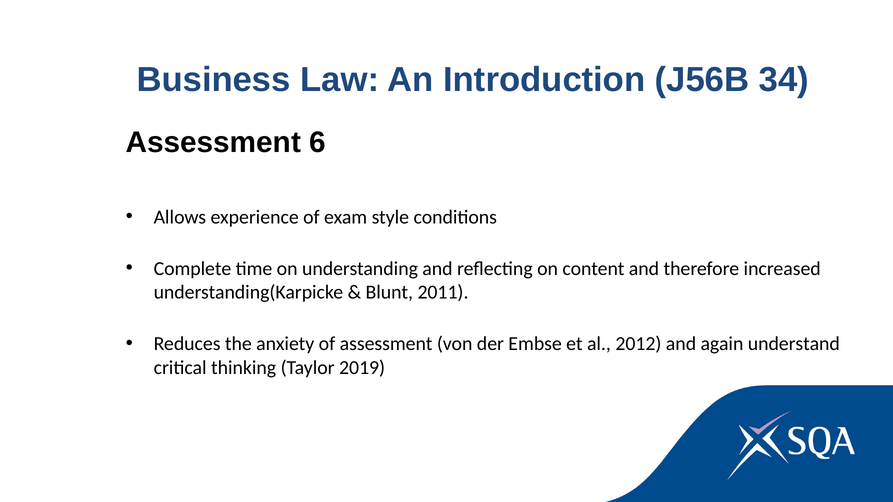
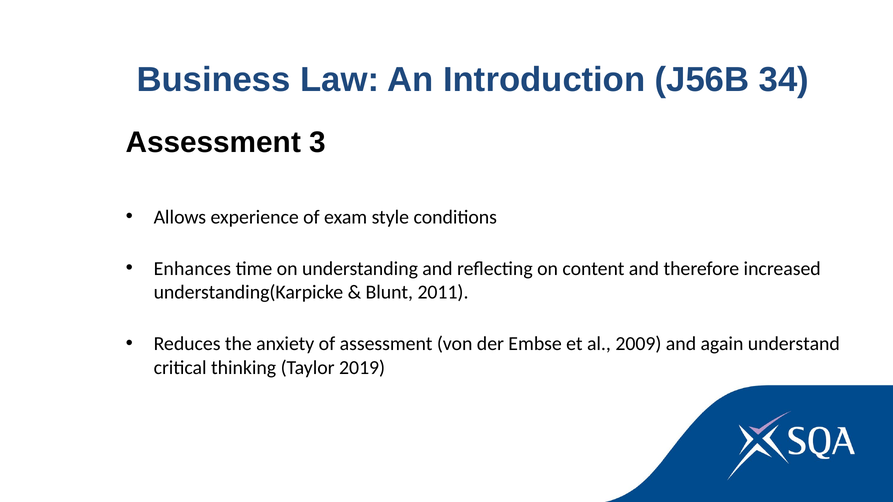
6: 6 -> 3
Complete: Complete -> Enhances
2012: 2012 -> 2009
